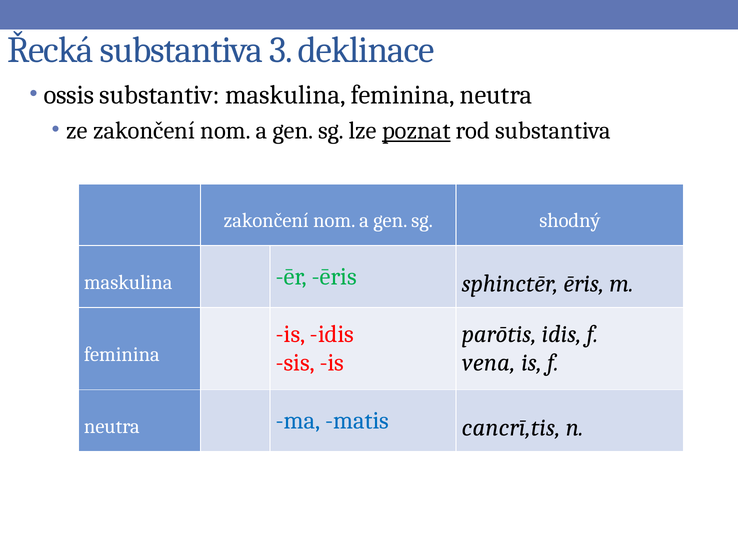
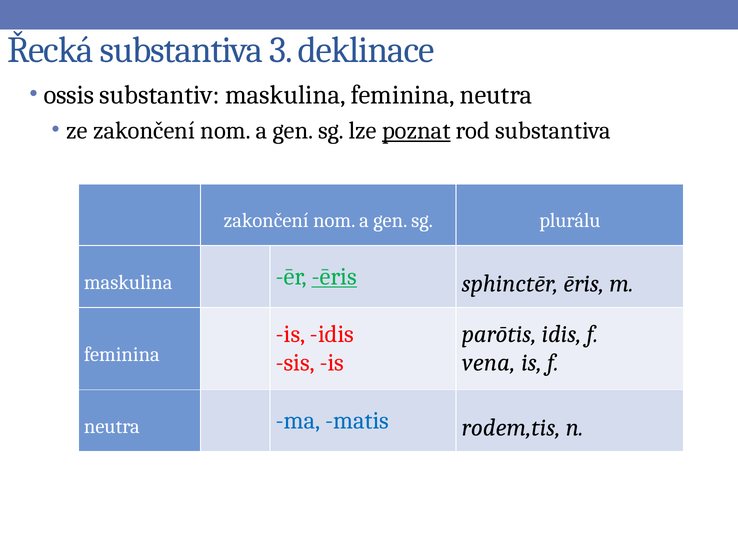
shodný: shodný -> plurálu
ēris at (334, 276) underline: none -> present
cancrī,tis: cancrī,tis -> rodem,tis
